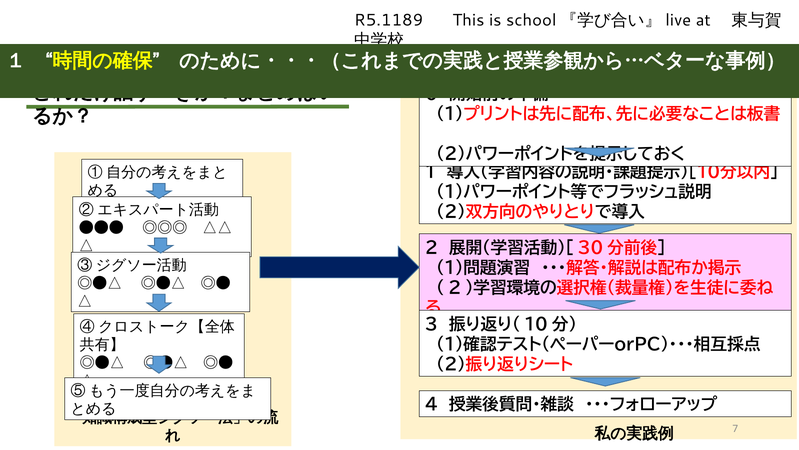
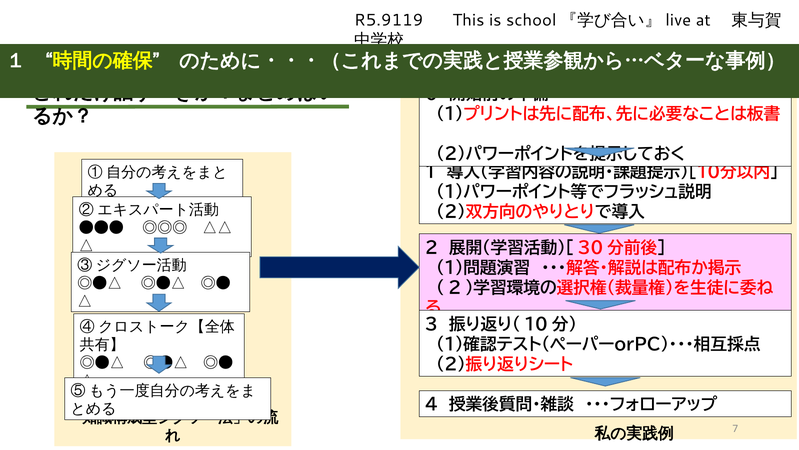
R5.1189: R5.1189 -> R5.9119
